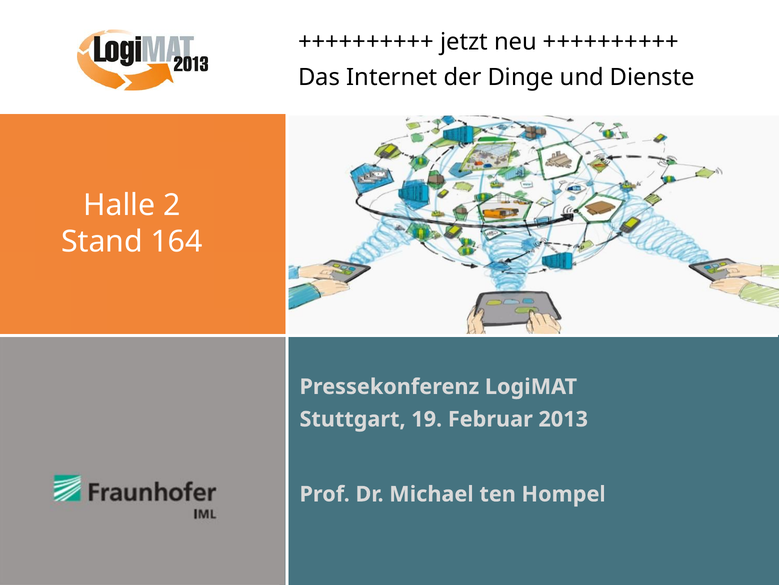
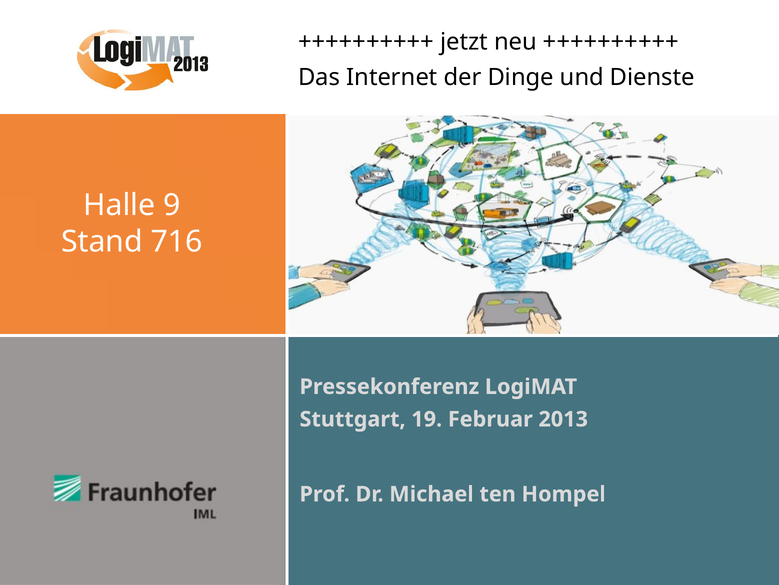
2: 2 -> 9
164: 164 -> 716
